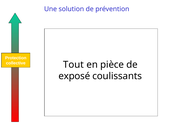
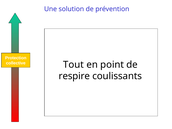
pièce: pièce -> point
exposé: exposé -> respire
